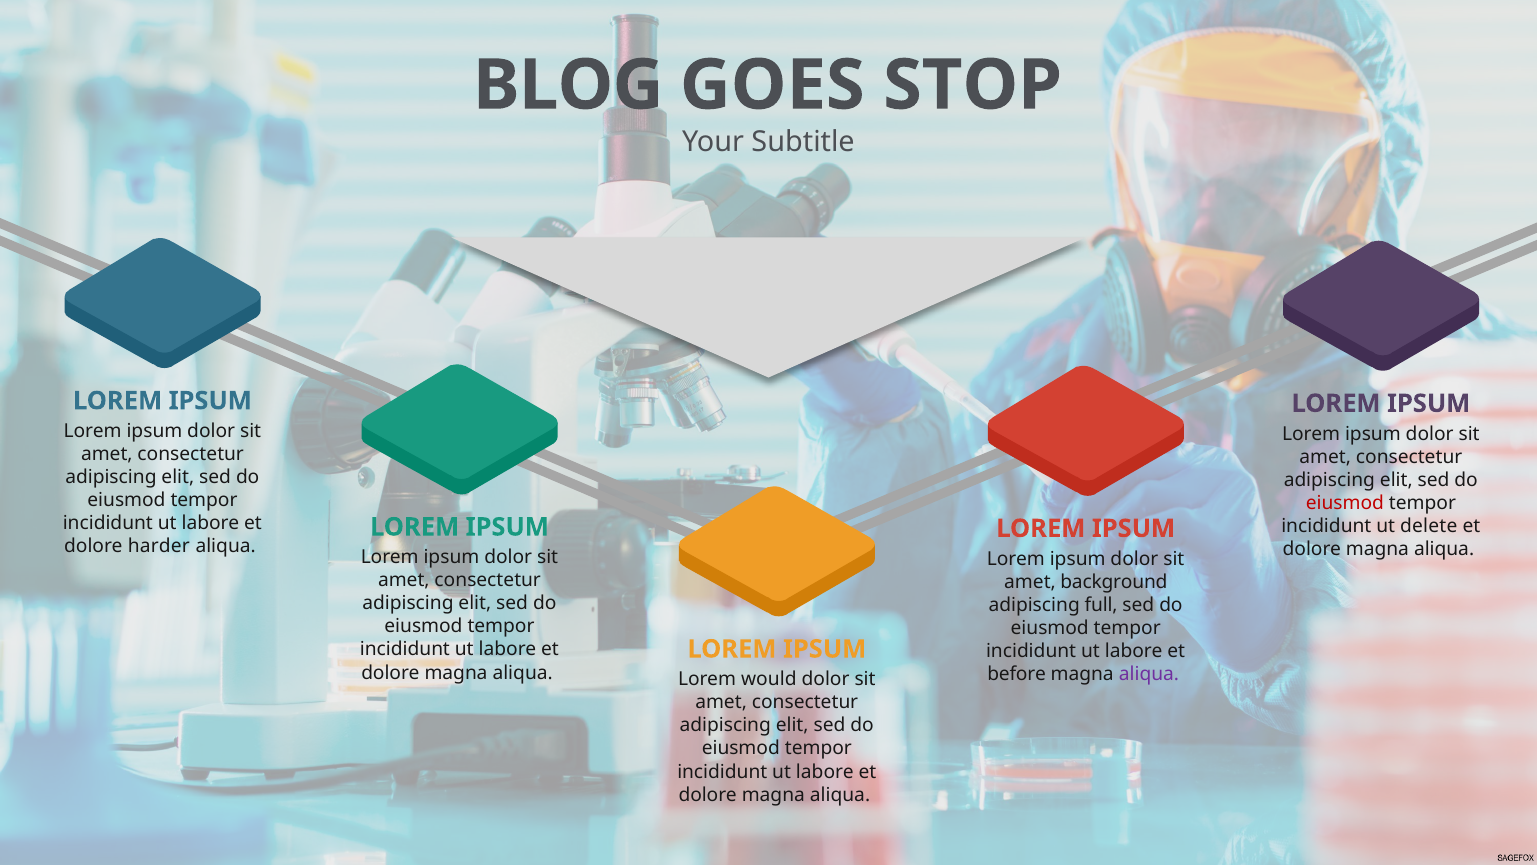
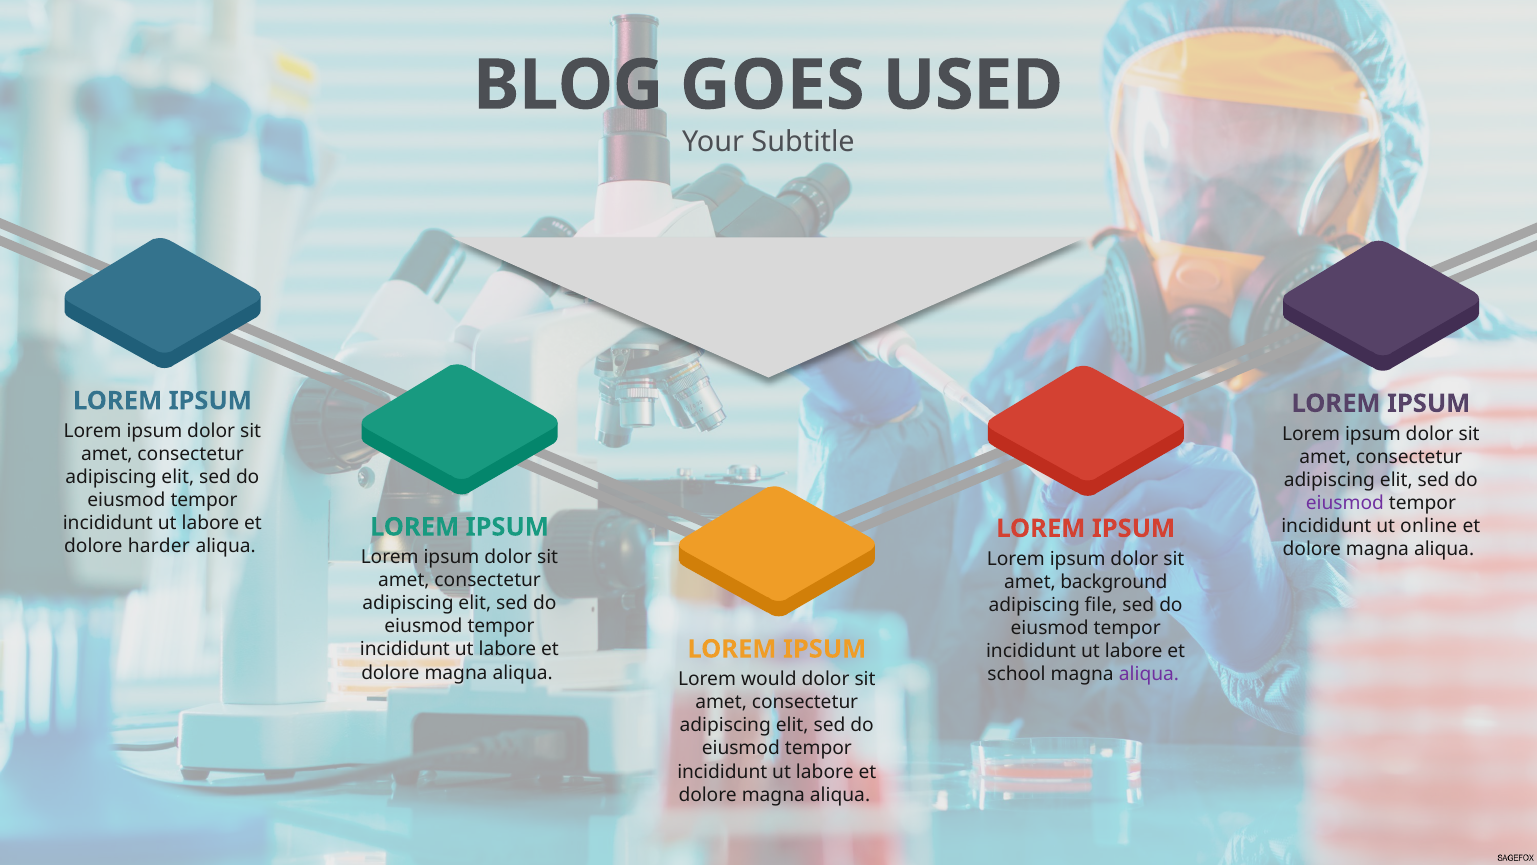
STOP: STOP -> USED
eiusmod at (1345, 503) colour: red -> purple
delete: delete -> online
full: full -> file
before: before -> school
